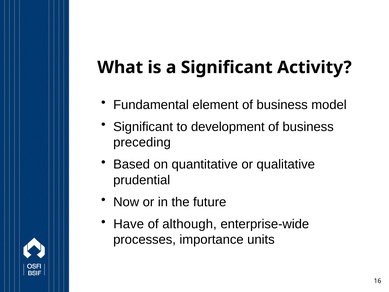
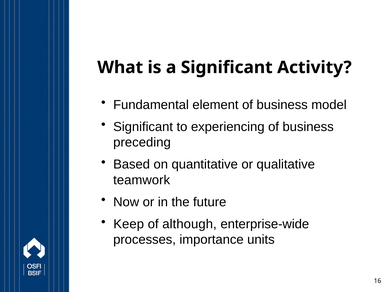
development: development -> experiencing
prudential: prudential -> teamwork
Have: Have -> Keep
